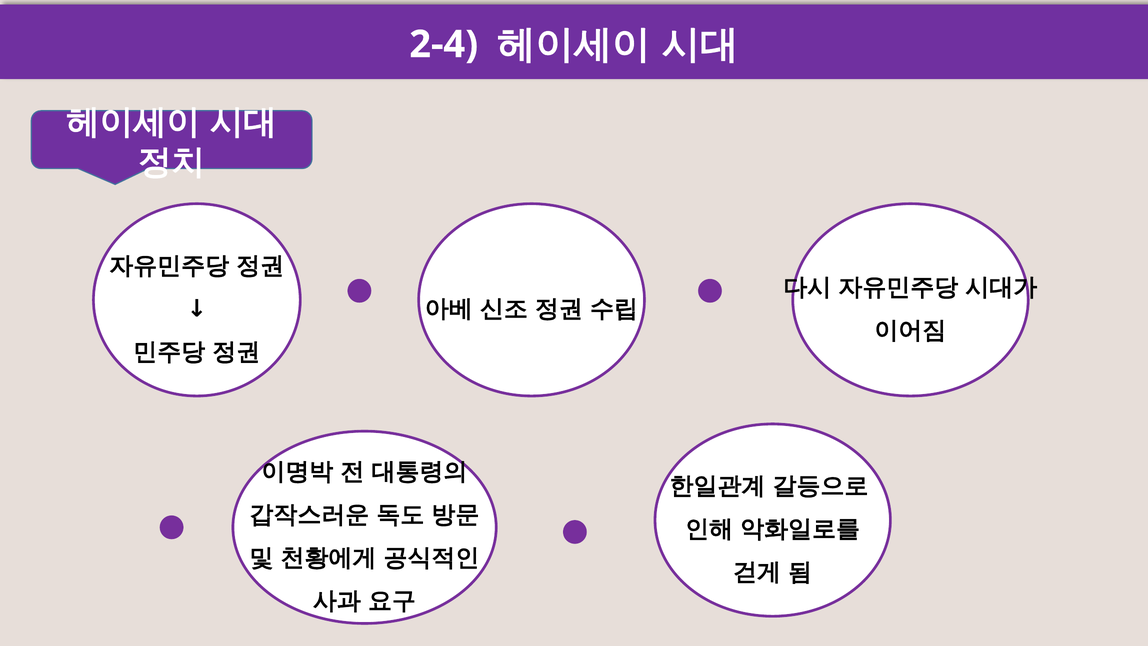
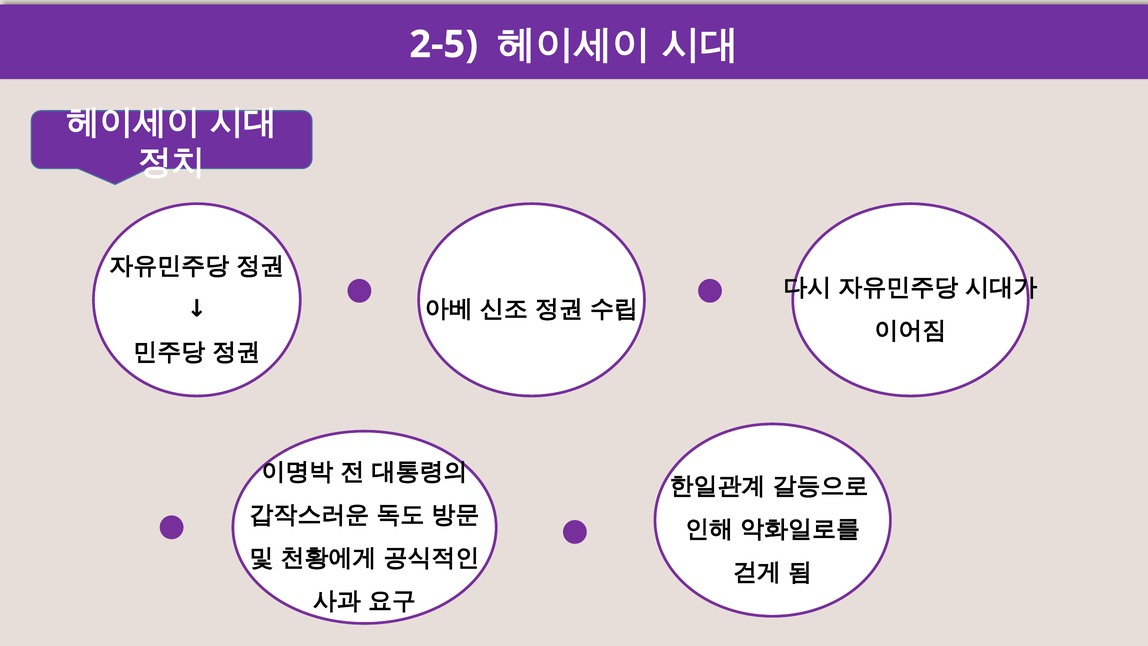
2-4: 2-4 -> 2-5
